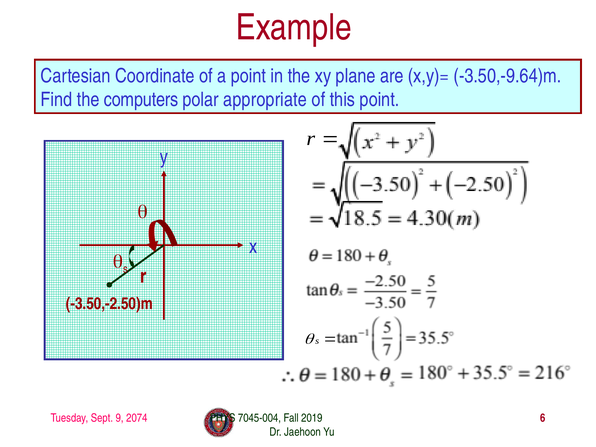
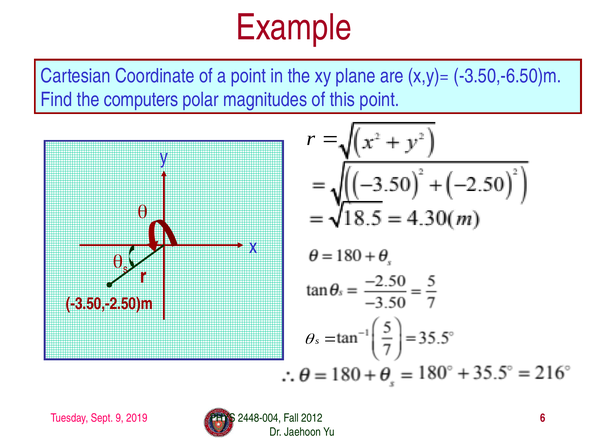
-3.50,-9.64)m: -3.50,-9.64)m -> -3.50,-6.50)m
appropriate: appropriate -> magnitudes
2074: 2074 -> 2019
7045-004: 7045-004 -> 2448-004
2019: 2019 -> 2012
